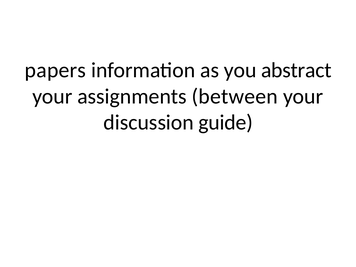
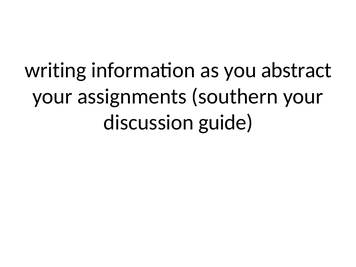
papers: papers -> writing
between: between -> southern
